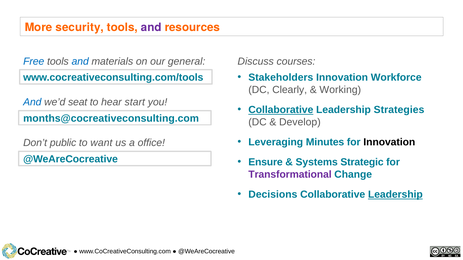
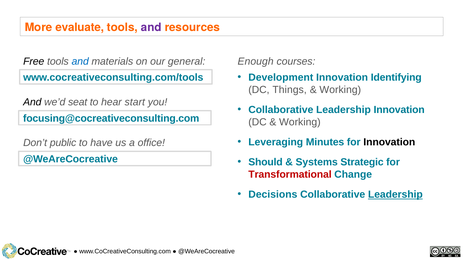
security: security -> evaluate
Free colour: blue -> black
Discuss: Discuss -> Enough
Stakeholders: Stakeholders -> Development
Workforce: Workforce -> Identifying
Clearly: Clearly -> Things
And at (32, 102) colour: blue -> black
Collaborative at (281, 110) underline: present -> none
Leadership Strategies: Strategies -> Innovation
months@cocreativeconsulting.com: months@cocreativeconsulting.com -> focusing@cocreativeconsulting.com
Develop at (300, 122): Develop -> Working
want: want -> have
Ensure: Ensure -> Should
Transformational colour: purple -> red
